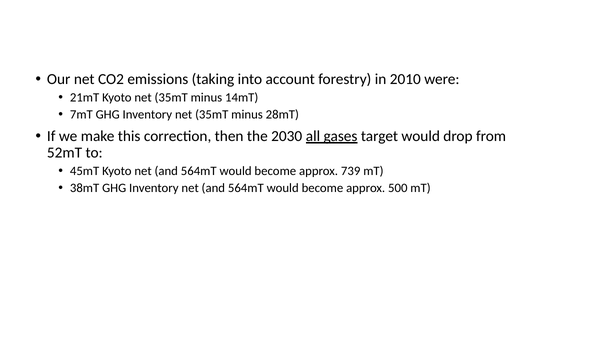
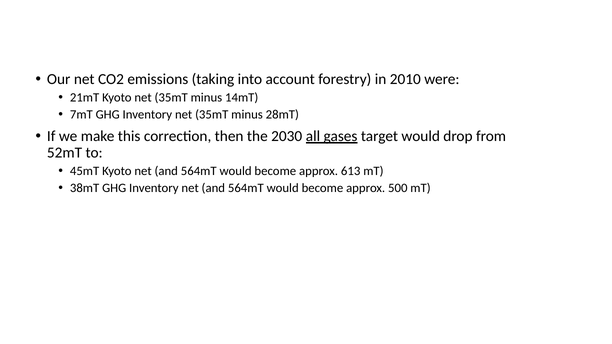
739: 739 -> 613
